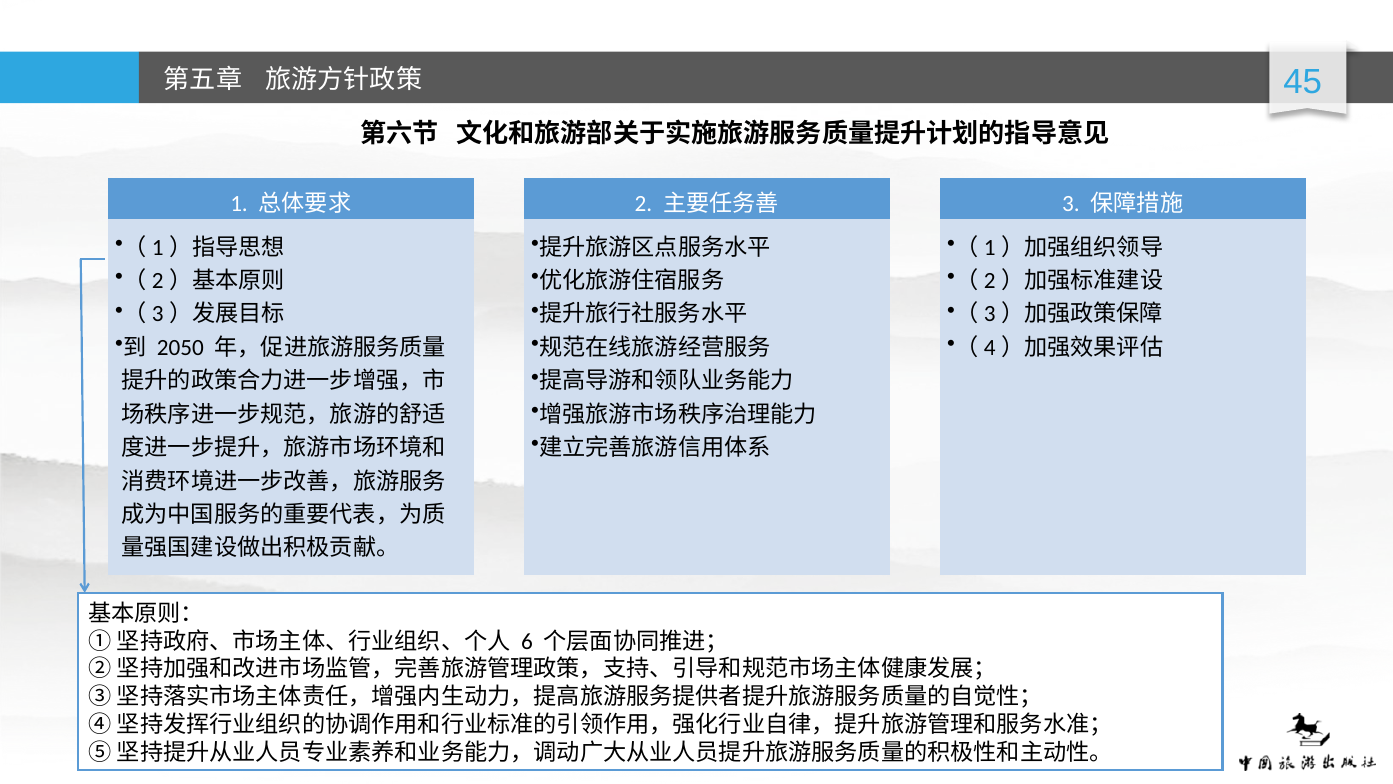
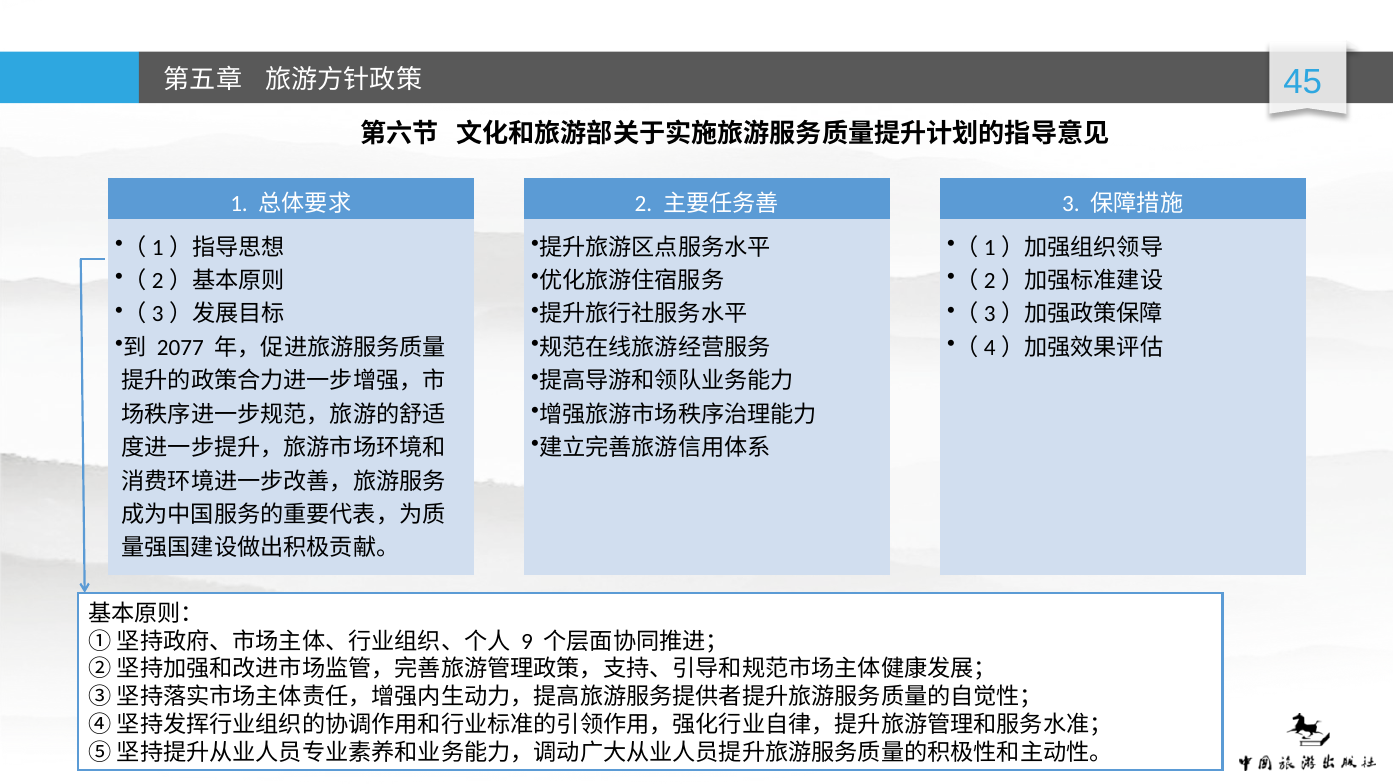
2050: 2050 -> 2077
6: 6 -> 9
